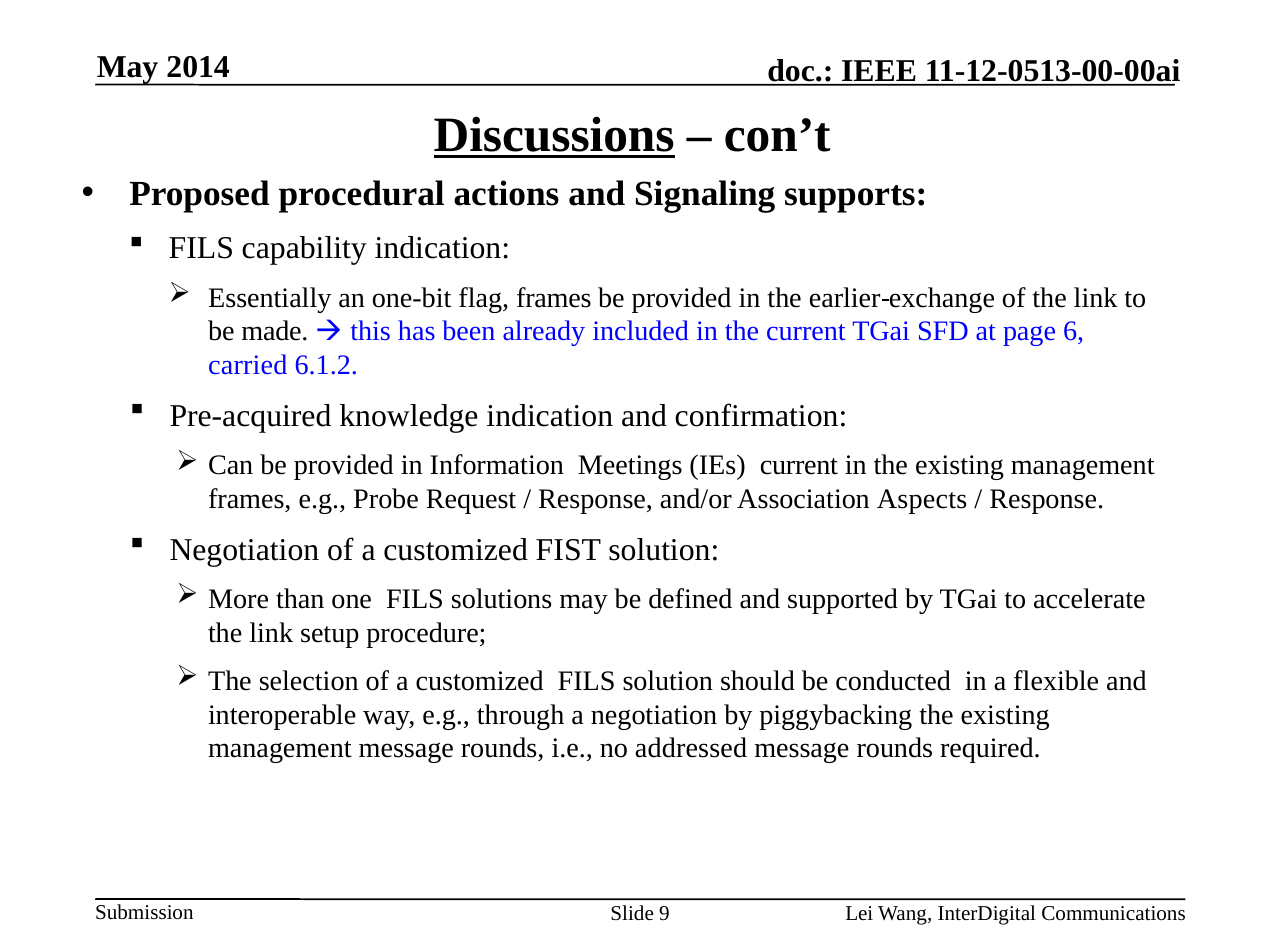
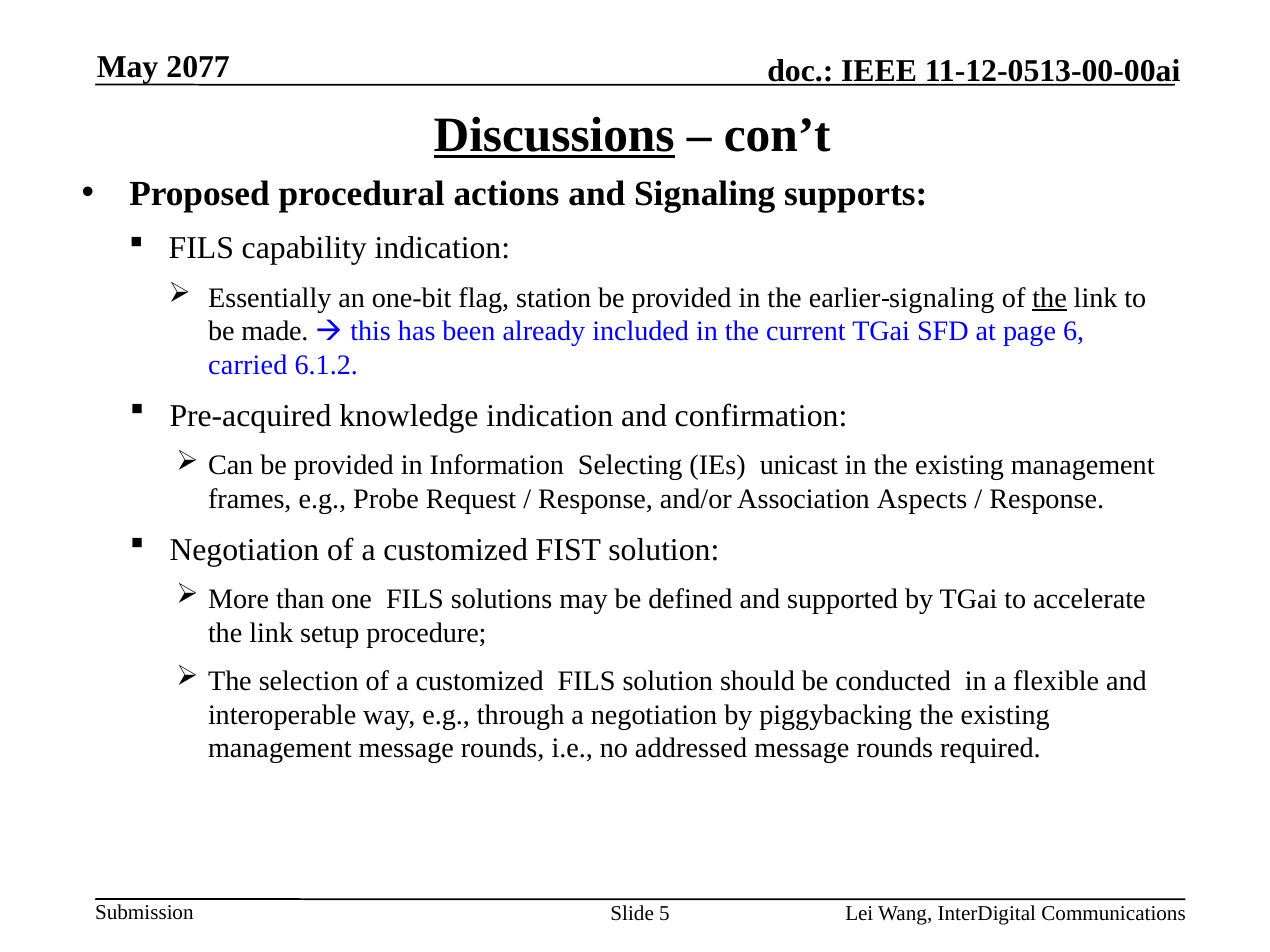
2014: 2014 -> 2077
flag frames: frames -> station
earlier exchange: exchange -> signaling
the at (1050, 298) underline: none -> present
Meetings: Meetings -> Selecting
IEs current: current -> unicast
9: 9 -> 5
